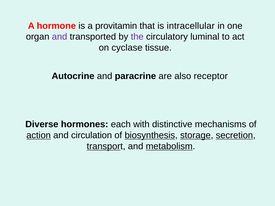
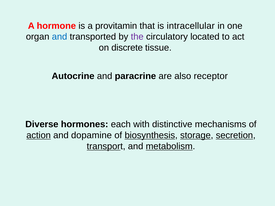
and at (60, 37) colour: purple -> blue
luminal: luminal -> located
cyclase: cyclase -> discrete
circulation: circulation -> dopamine
